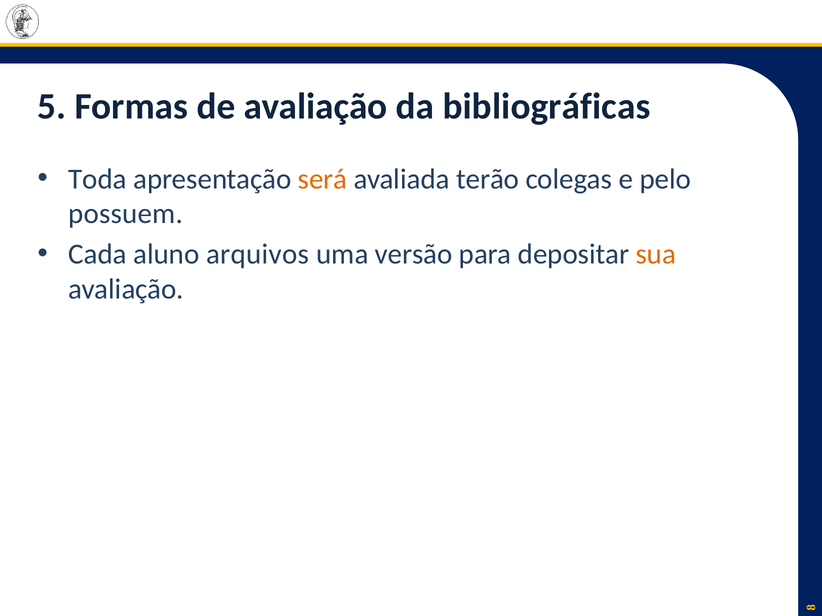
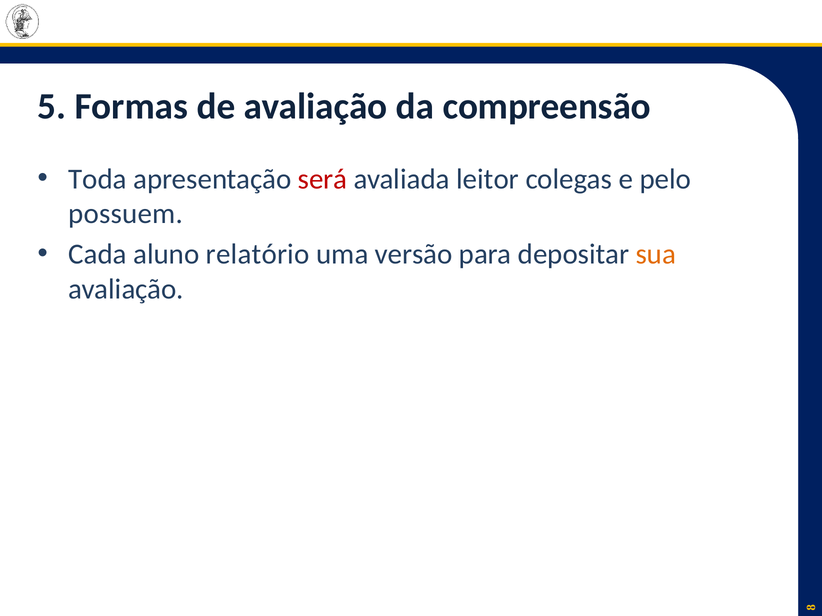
bibliográficas: bibliográficas -> compreensão
será colour: orange -> red
terão: terão -> leitor
arquivos: arquivos -> relatório
